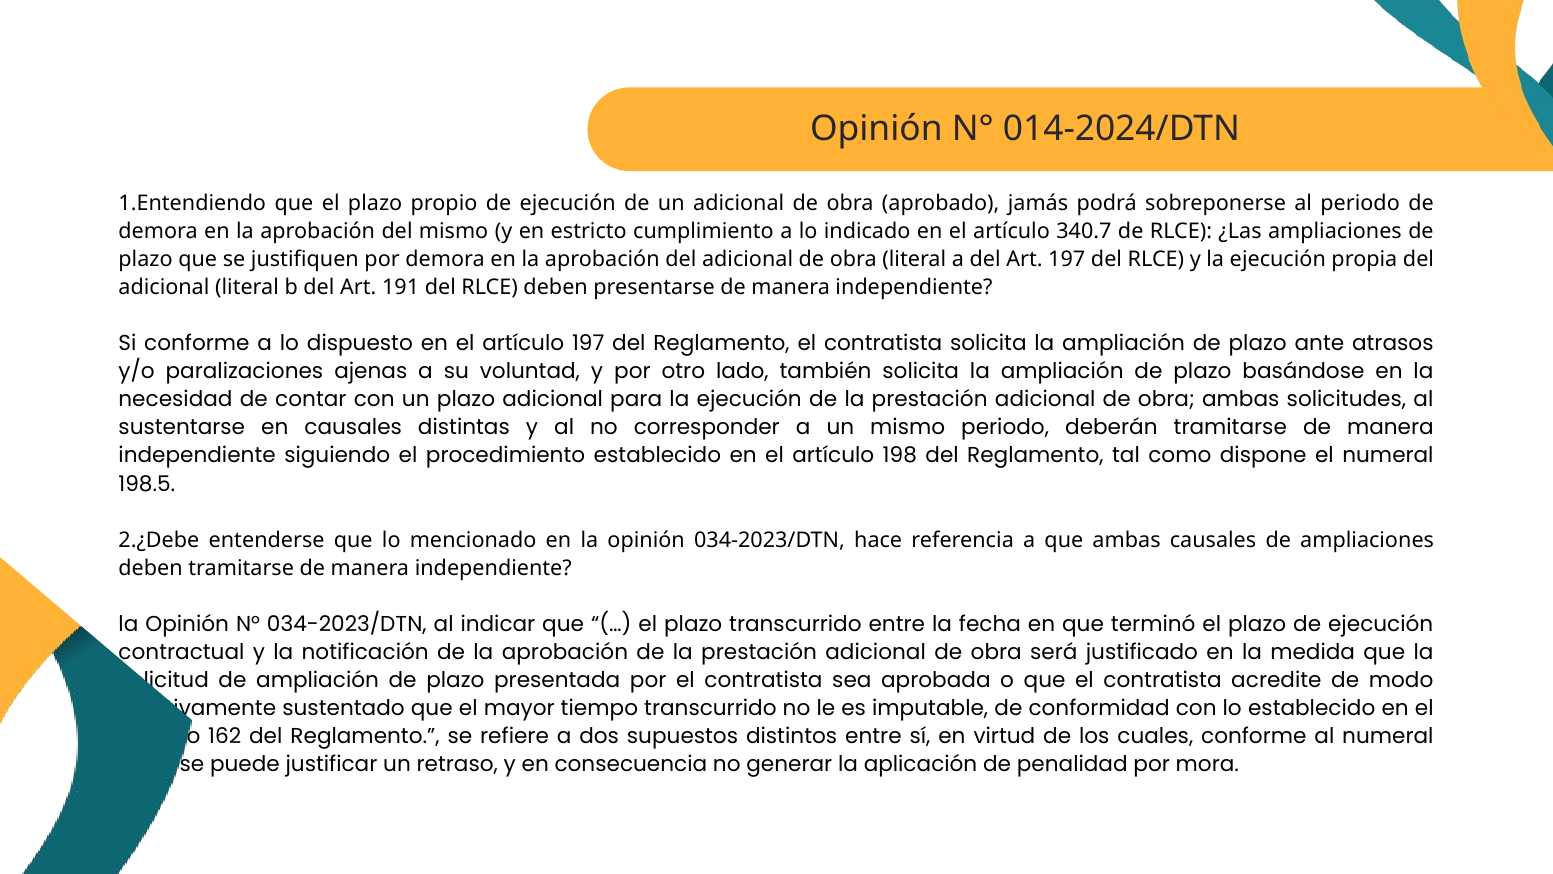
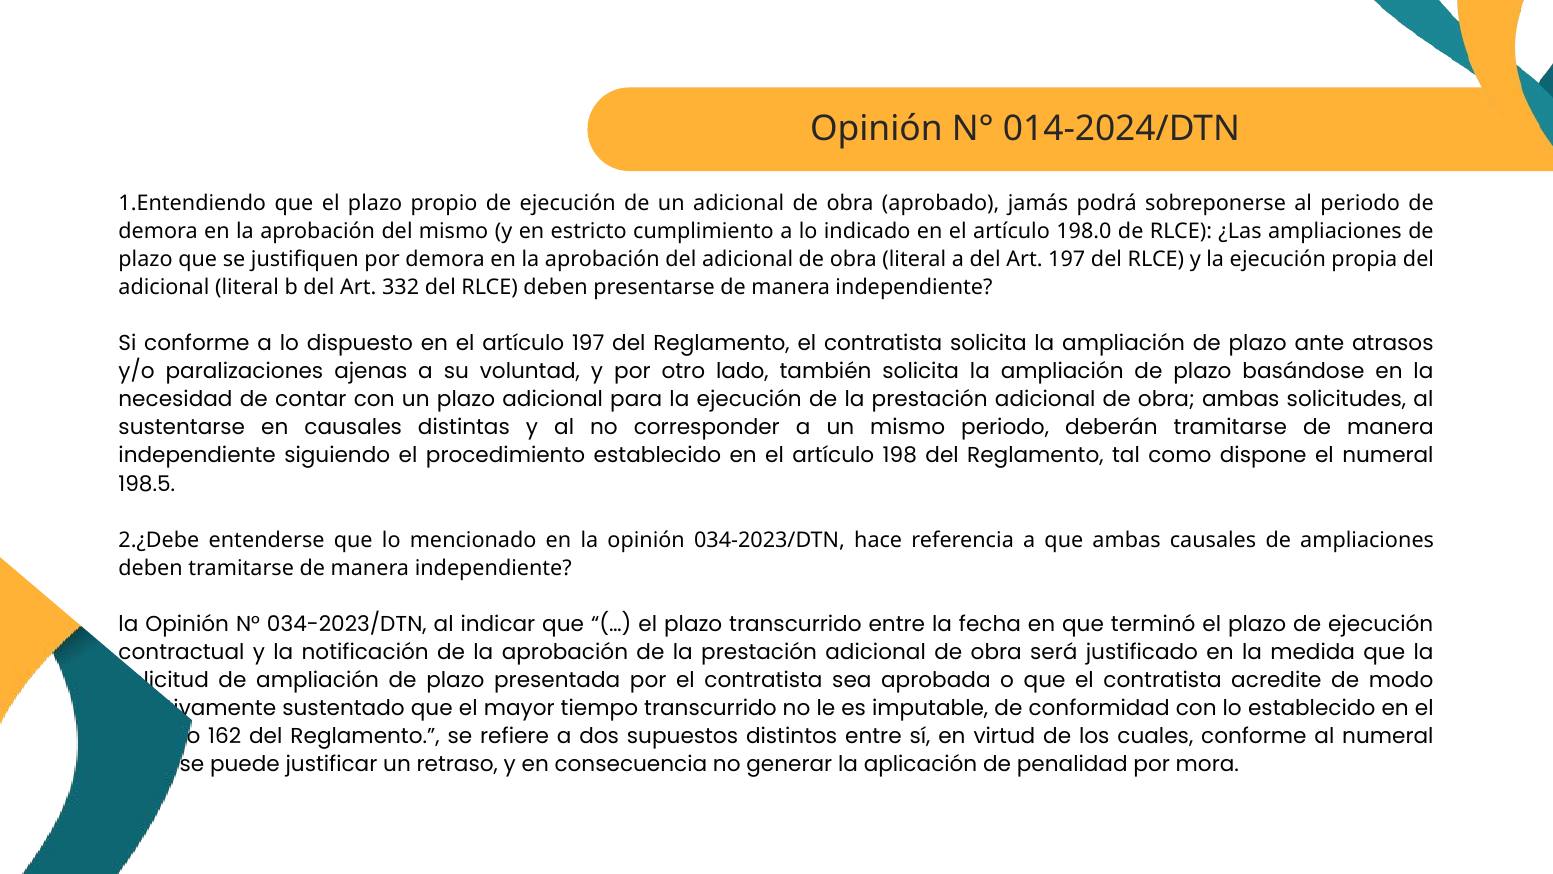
340.7: 340.7 -> 198.0
191: 191 -> 332
